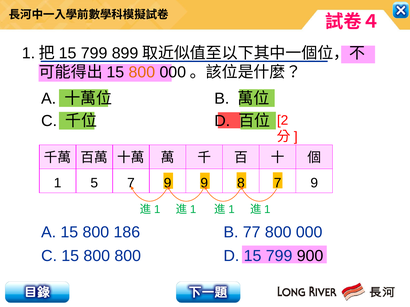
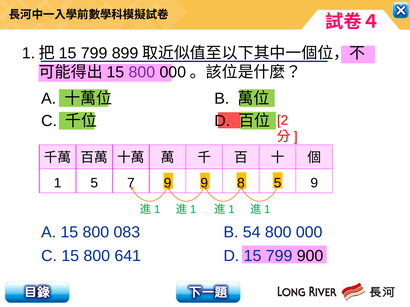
800 at (142, 72) colour: orange -> purple
7 at (278, 183): 7 -> 5
186: 186 -> 083
77: 77 -> 54
800 800: 800 -> 641
